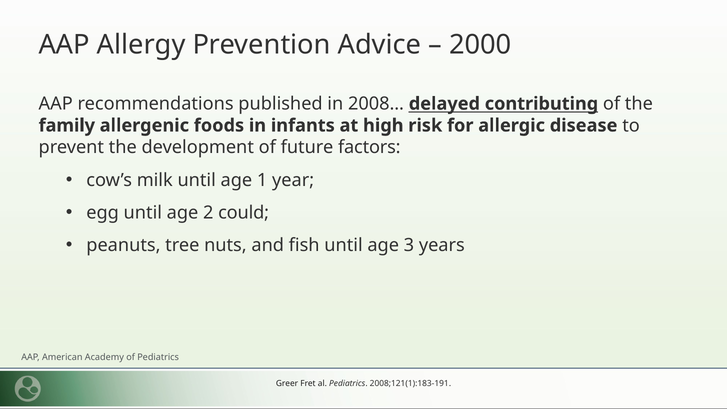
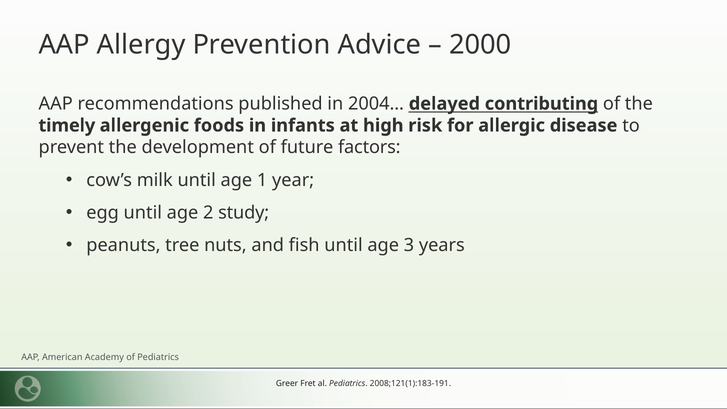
2008…: 2008… -> 2004…
family: family -> timely
could: could -> study
